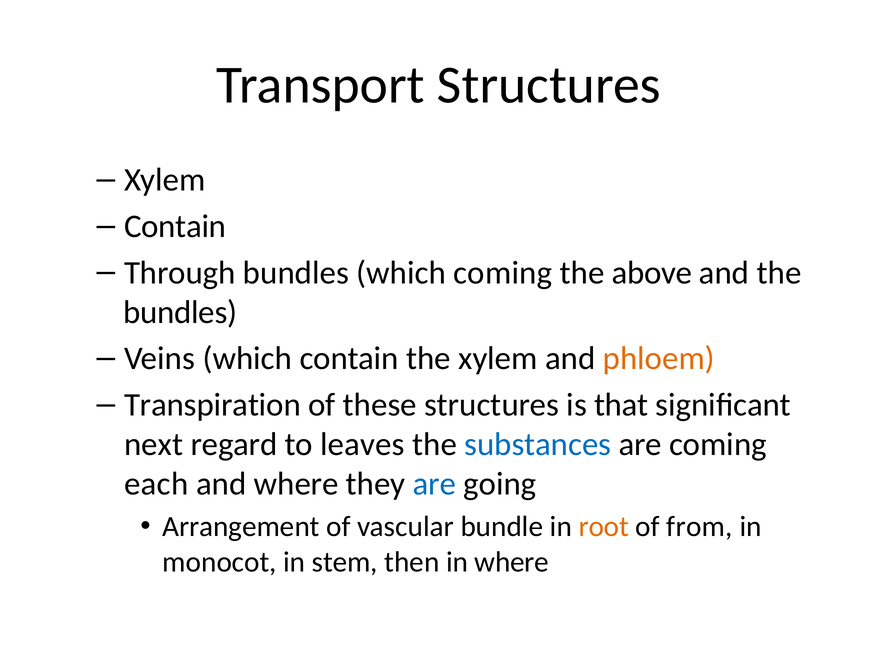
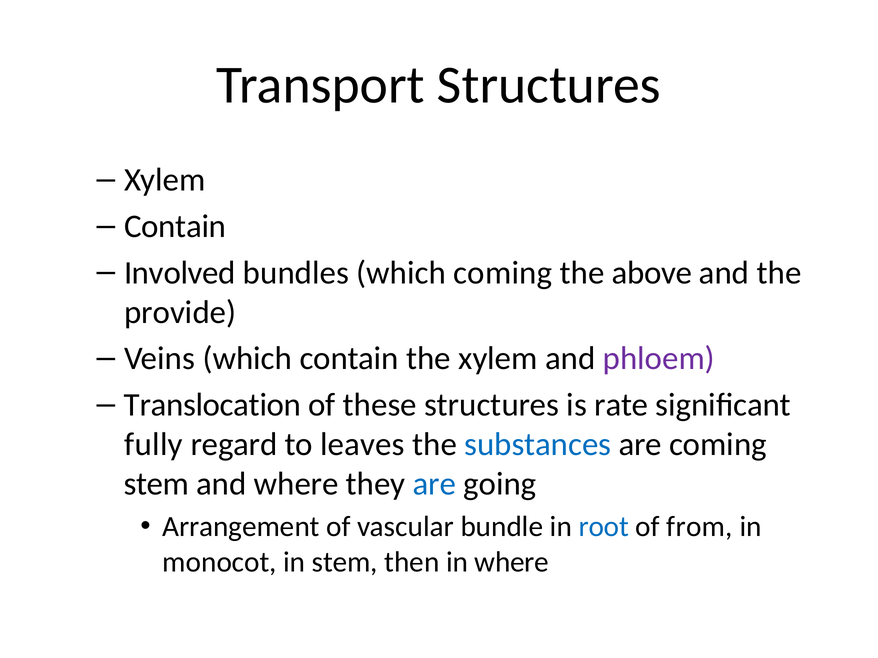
Through: Through -> Involved
bundles at (180, 312): bundles -> provide
phloem colour: orange -> purple
Transpiration: Transpiration -> Translocation
that: that -> rate
next: next -> fully
each at (156, 484): each -> stem
root colour: orange -> blue
